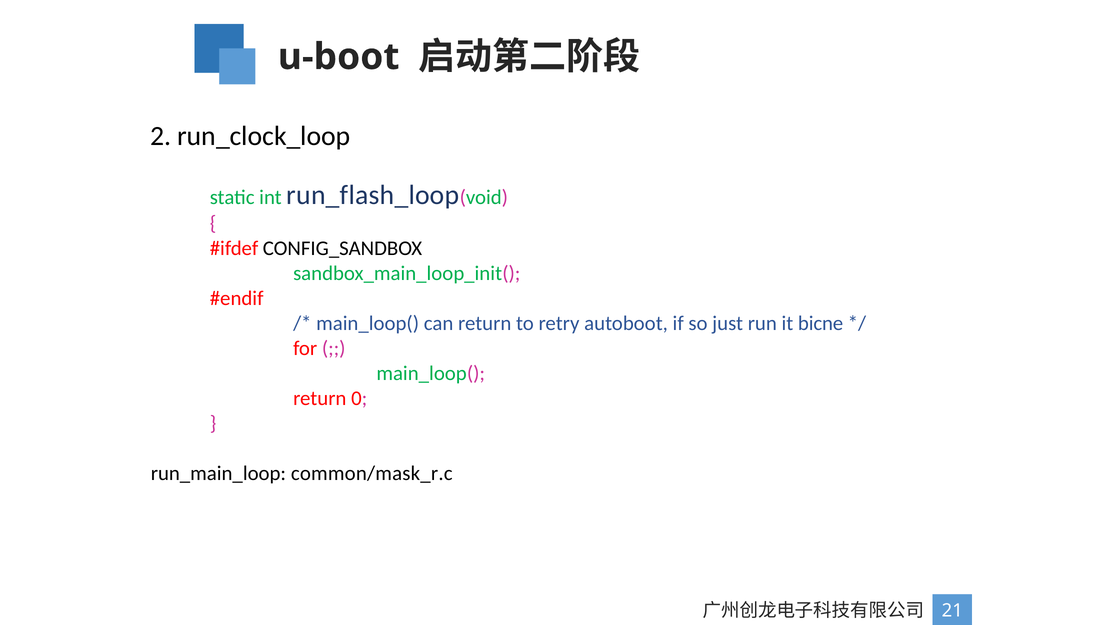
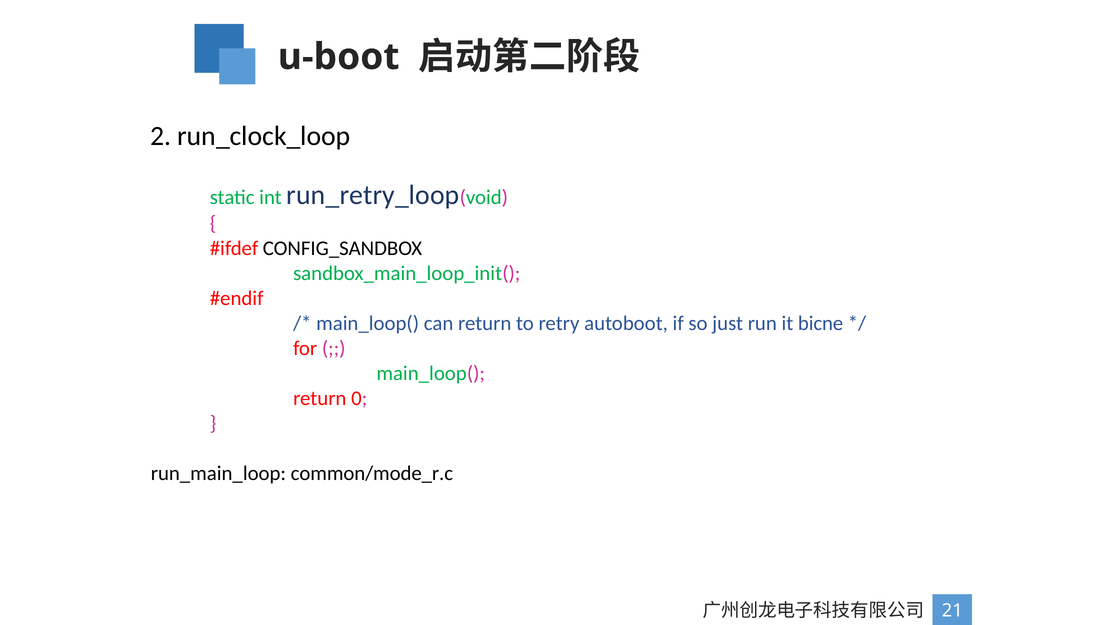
run_flash_loop: run_flash_loop -> run_retry_loop
common/mask_r.c: common/mask_r.c -> common/mode_r.c
